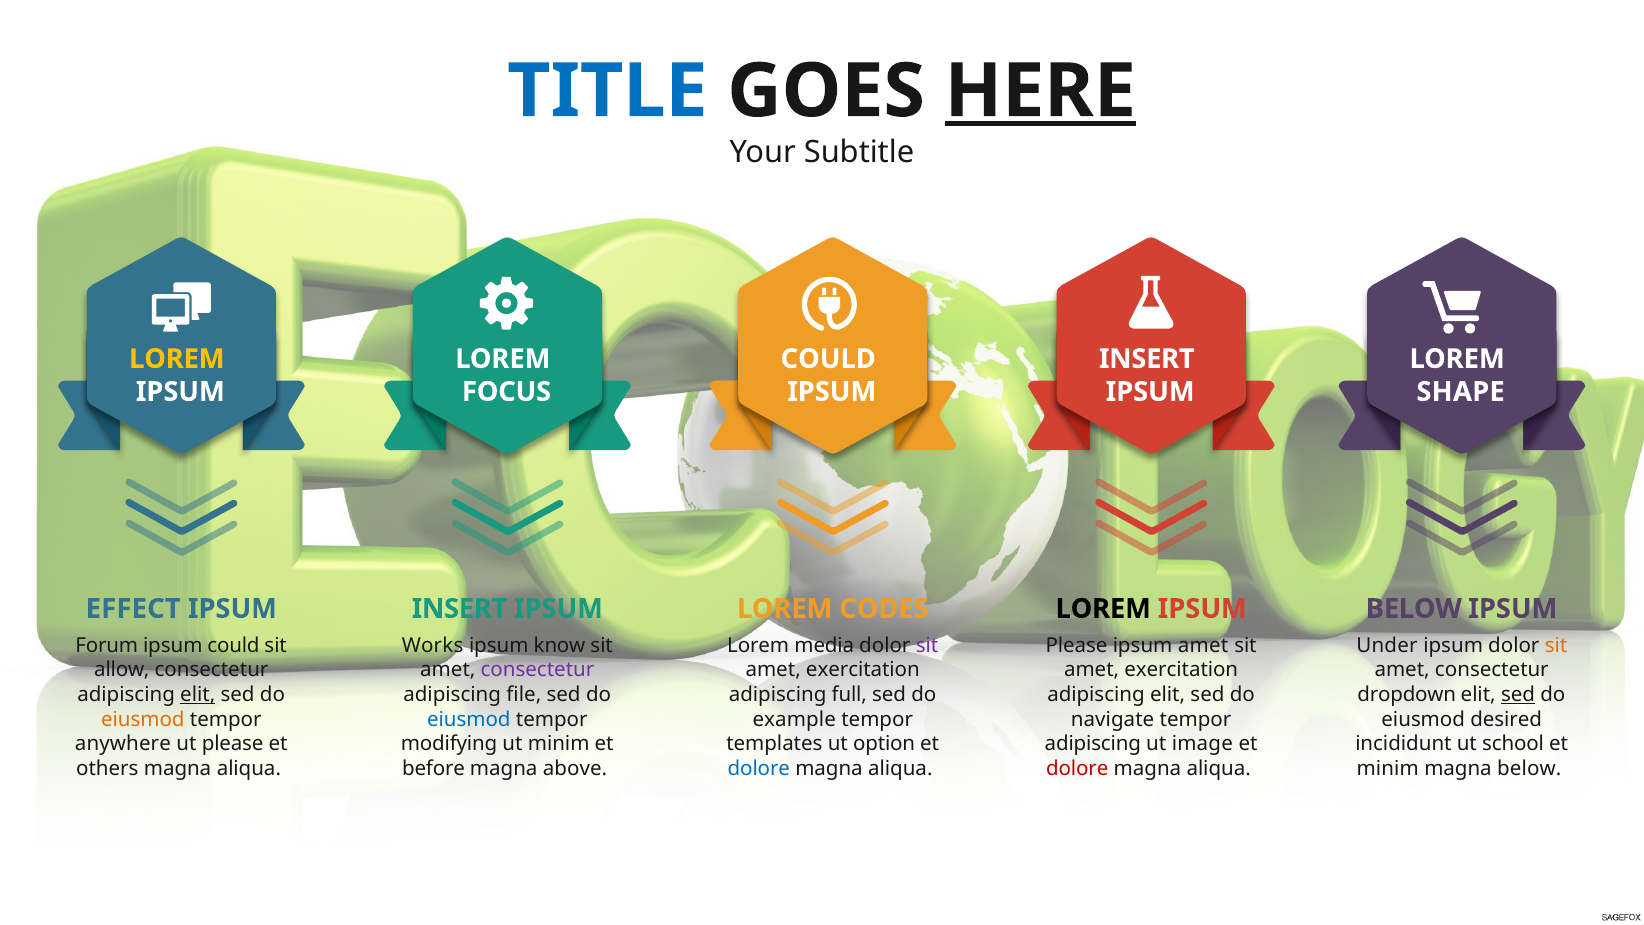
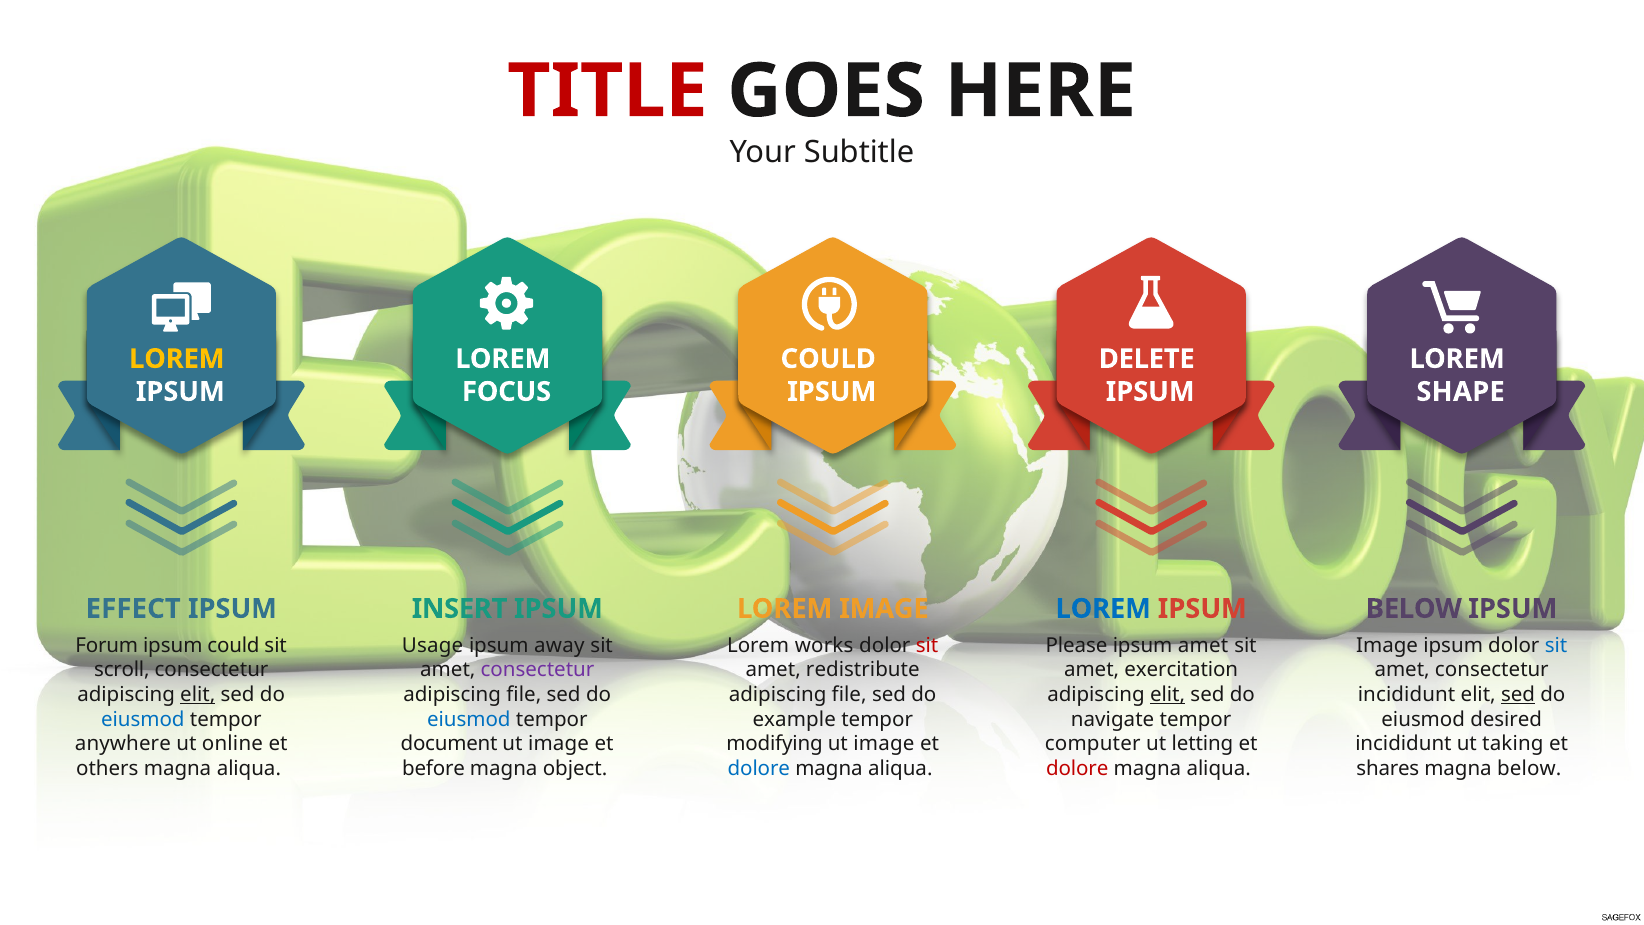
TITLE colour: blue -> red
HERE underline: present -> none
INSERT at (1147, 359): INSERT -> DELETE
LOREM CODES: CODES -> IMAGE
LOREM at (1103, 609) colour: black -> blue
Works: Works -> Usage
know: know -> away
media: media -> works
sit at (927, 645) colour: purple -> red
Under at (1387, 645): Under -> Image
sit at (1556, 645) colour: orange -> blue
allow: allow -> scroll
exercitation at (863, 670): exercitation -> redistribute
full at (849, 694): full -> file
elit at (1168, 694) underline: none -> present
dropdown at (1407, 694): dropdown -> incididunt
eiusmod at (143, 719) colour: orange -> blue
ut please: please -> online
modifying: modifying -> document
minim at (559, 744): minim -> image
templates: templates -> modifying
option at (884, 744): option -> image
adipiscing at (1093, 744): adipiscing -> computer
image: image -> letting
school: school -> taking
above: above -> object
minim at (1388, 768): minim -> shares
